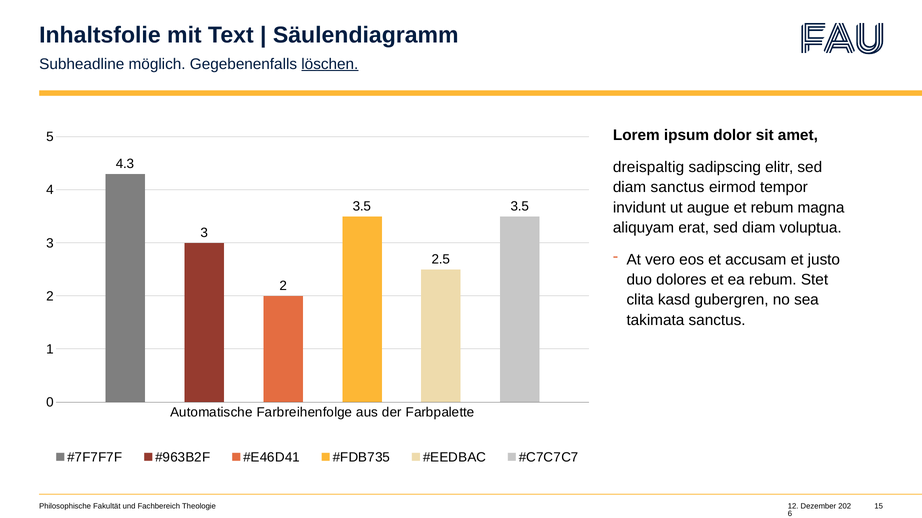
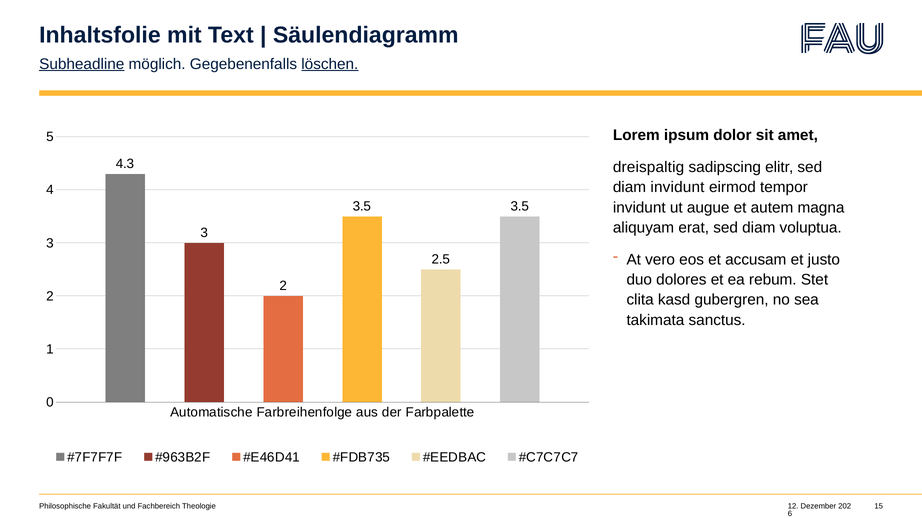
Subheadline underline: none -> present
diam sanctus: sanctus -> invidunt
et rebum: rebum -> autem
